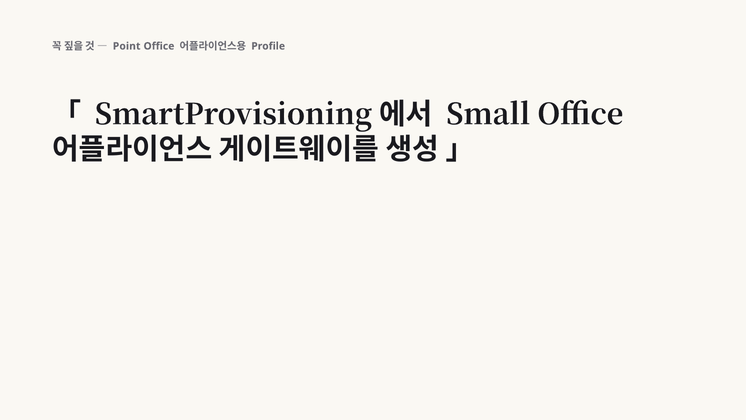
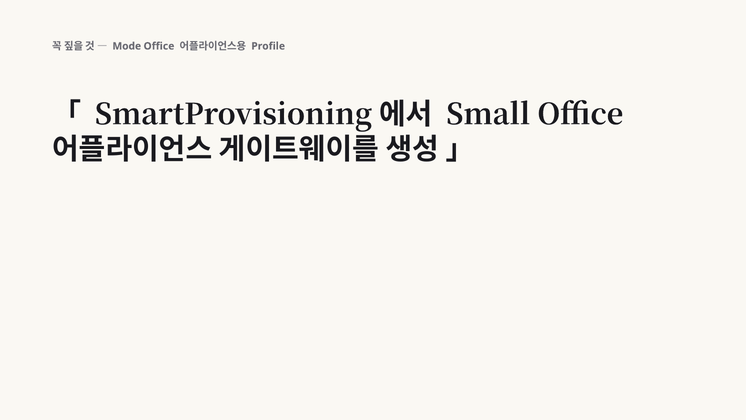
Point: Point -> Mode
